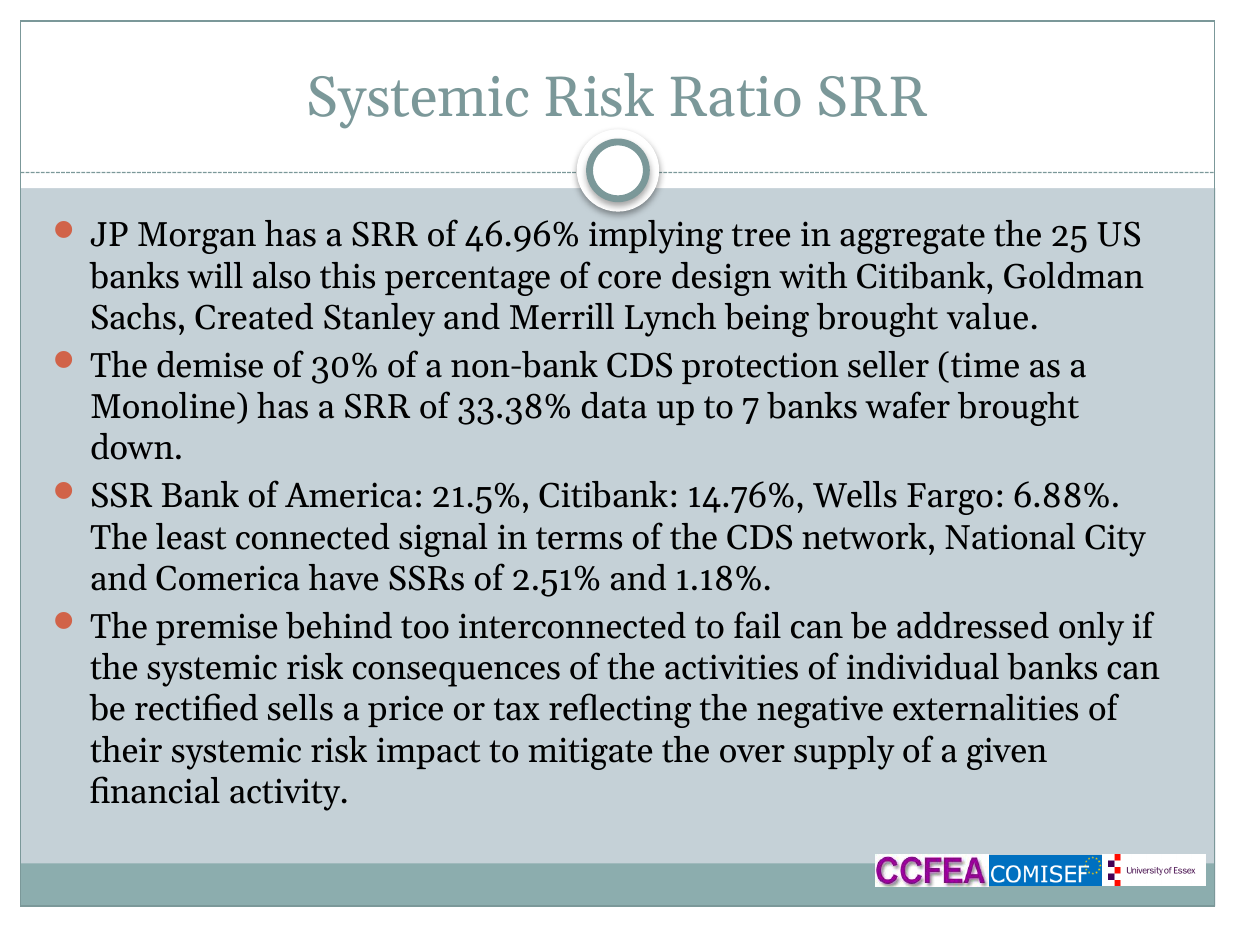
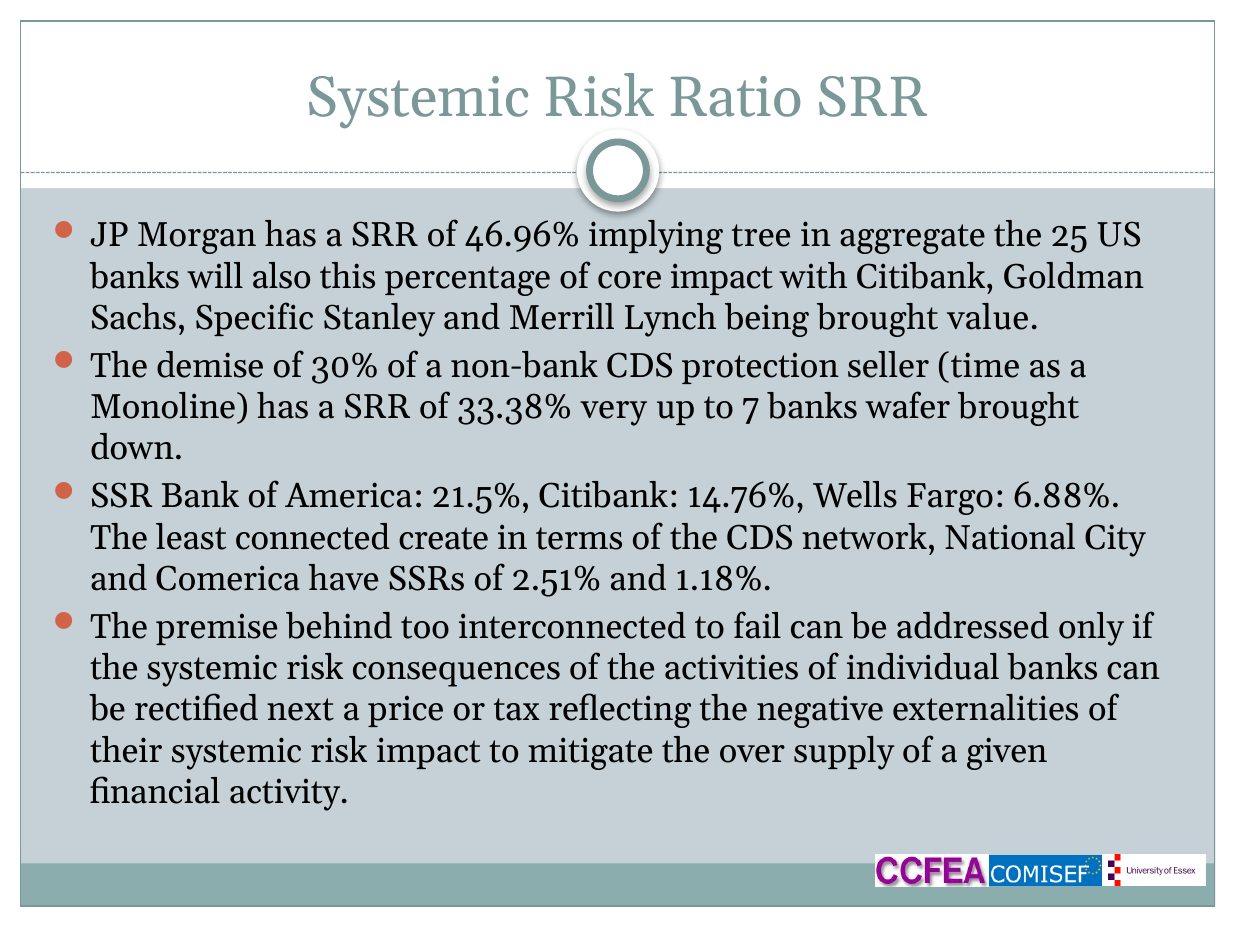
core design: design -> impact
Created: Created -> Specific
data: data -> very
signal: signal -> create
sells: sells -> next
